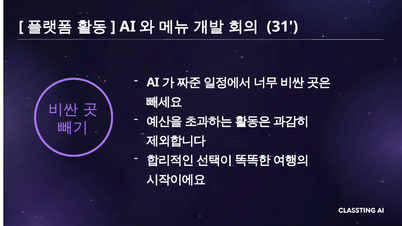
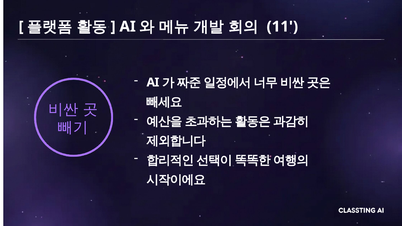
31: 31 -> 11
